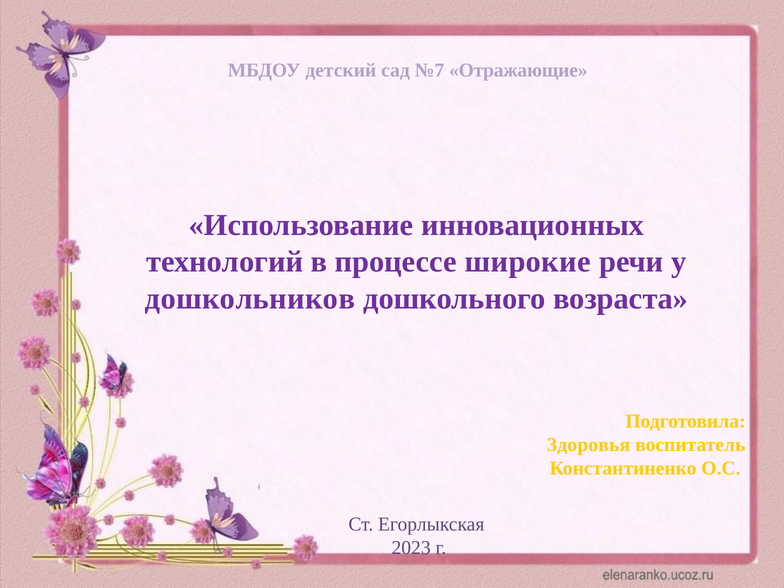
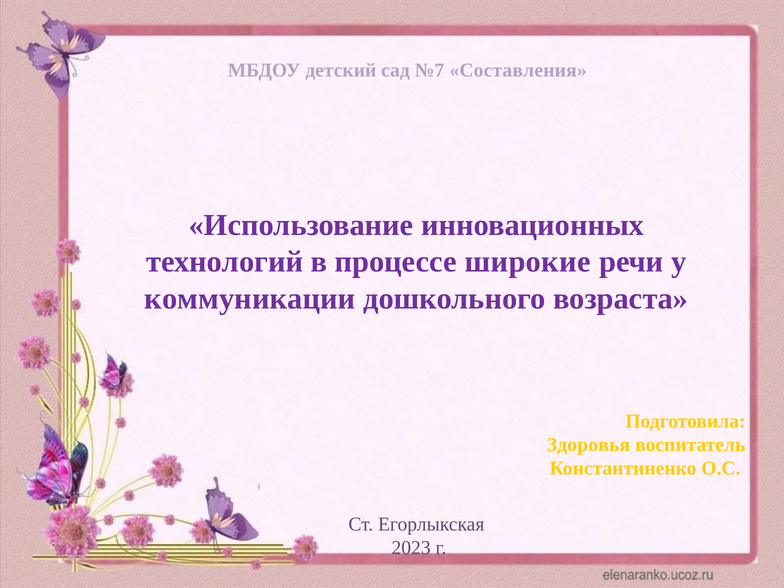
Отражающие: Отражающие -> Составления
дошкольников: дошкольников -> коммуникации
